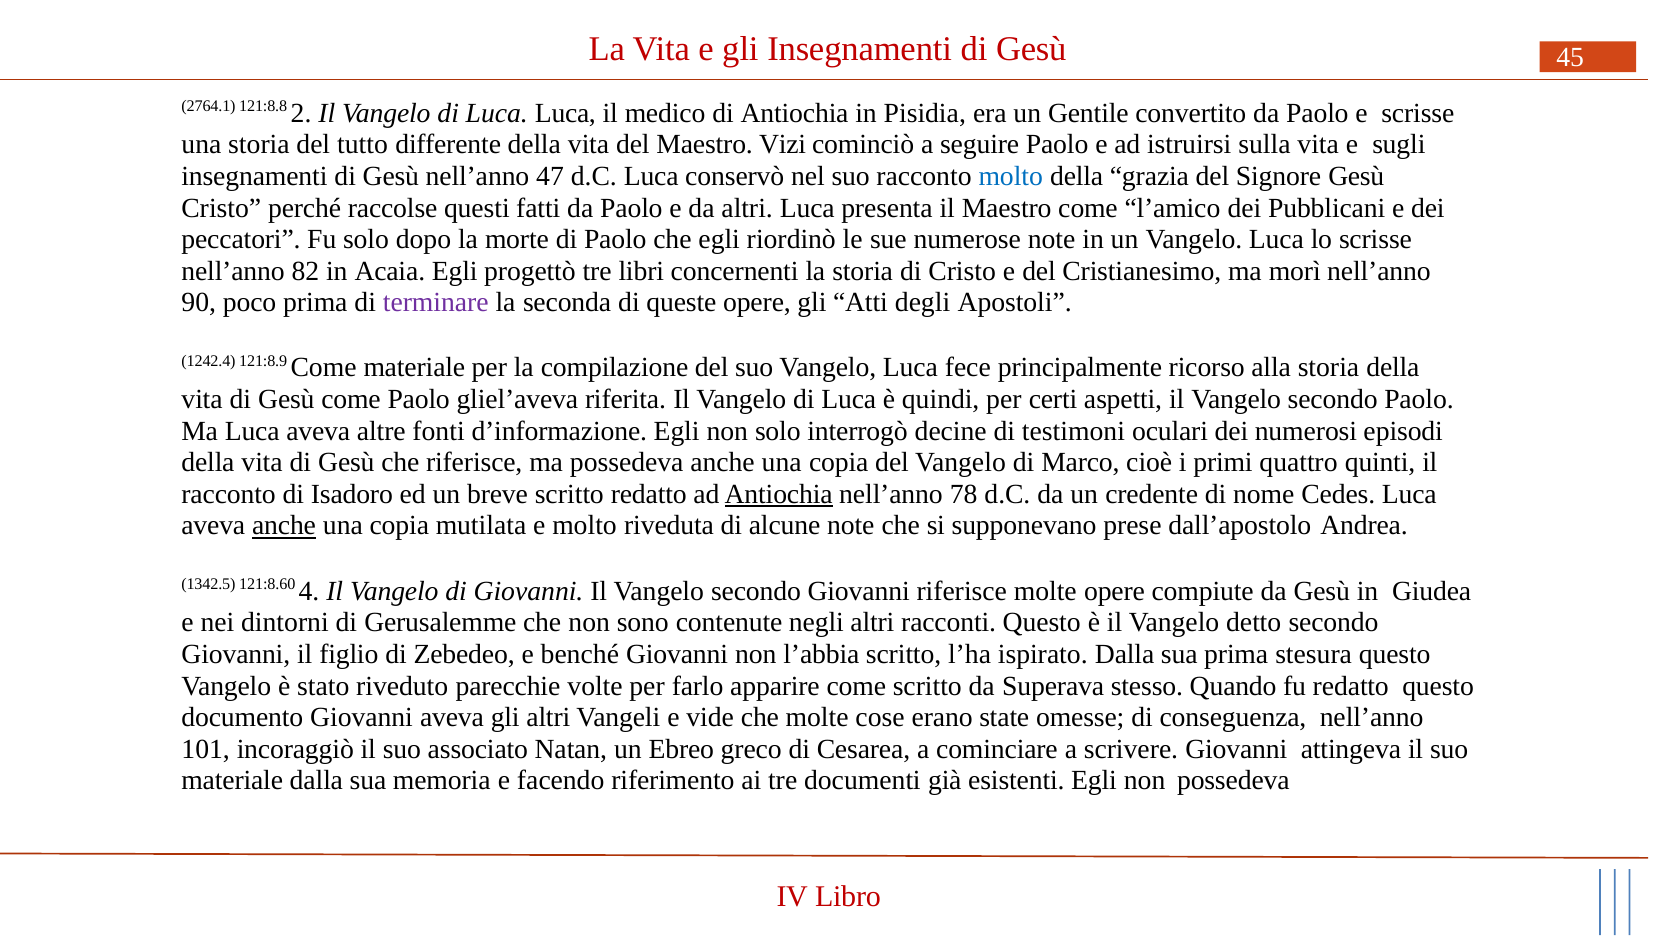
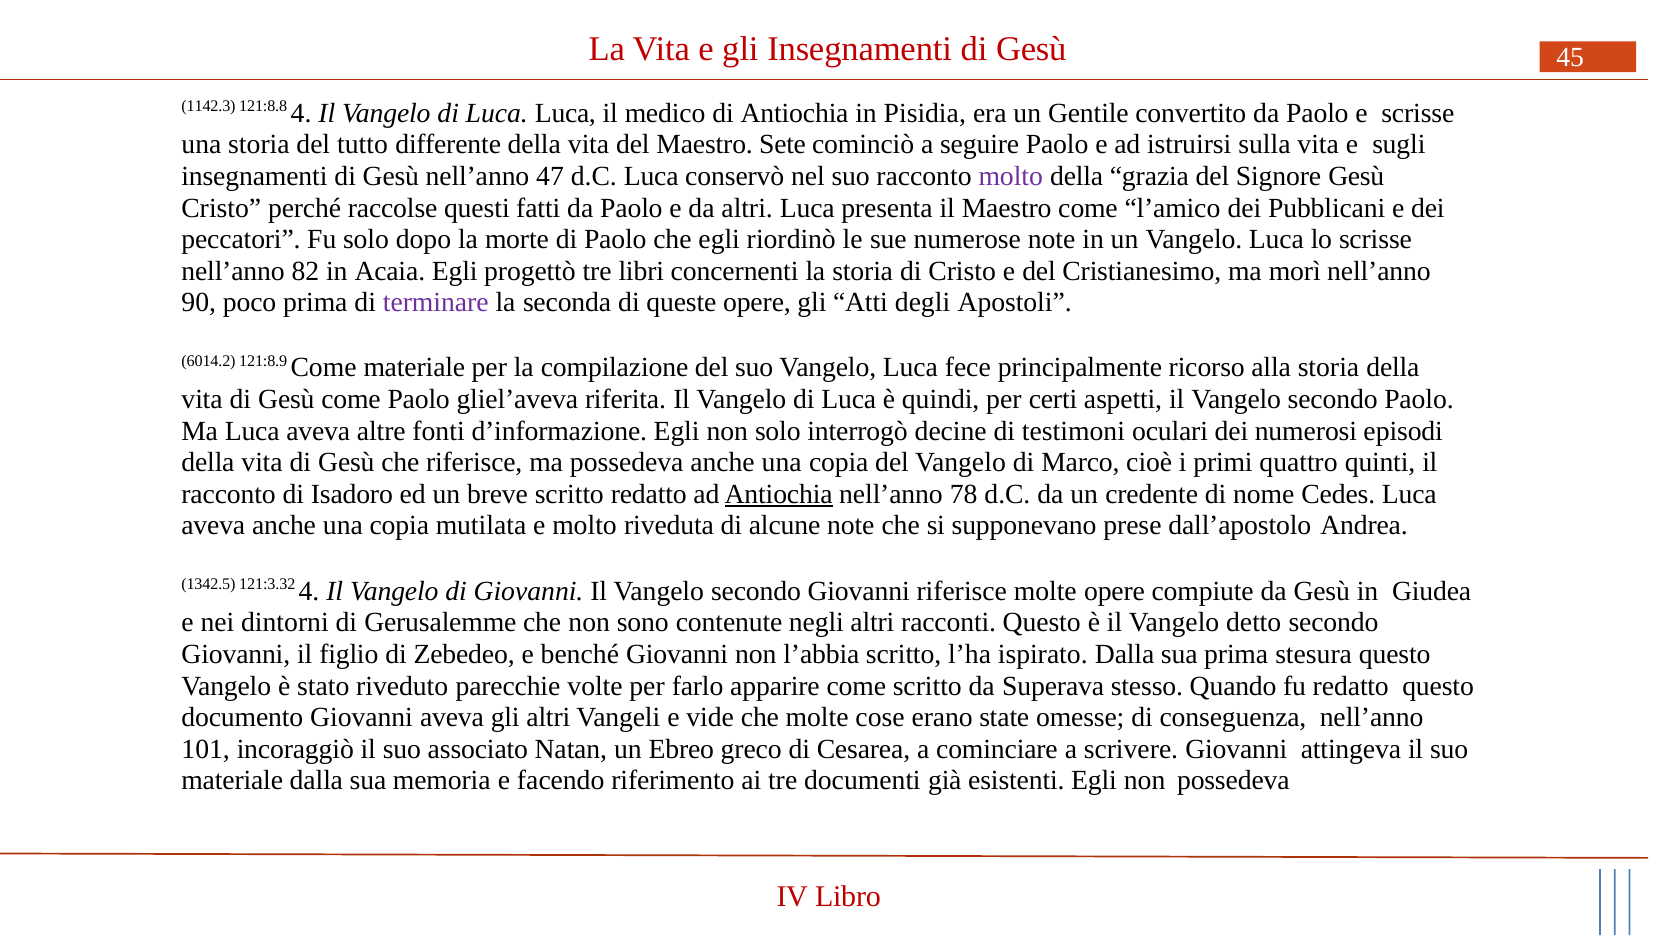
2764.1: 2764.1 -> 1142.3
121:8.8 2: 2 -> 4
Vizi: Vizi -> Sete
molto at (1011, 176) colour: blue -> purple
1242.4: 1242.4 -> 6014.2
anche at (284, 526) underline: present -> none
121:8.60: 121:8.60 -> 121:3.32
